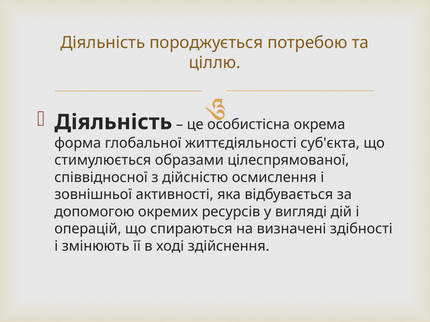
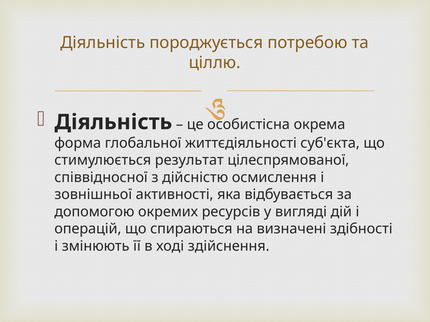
образами: образами -> результат
